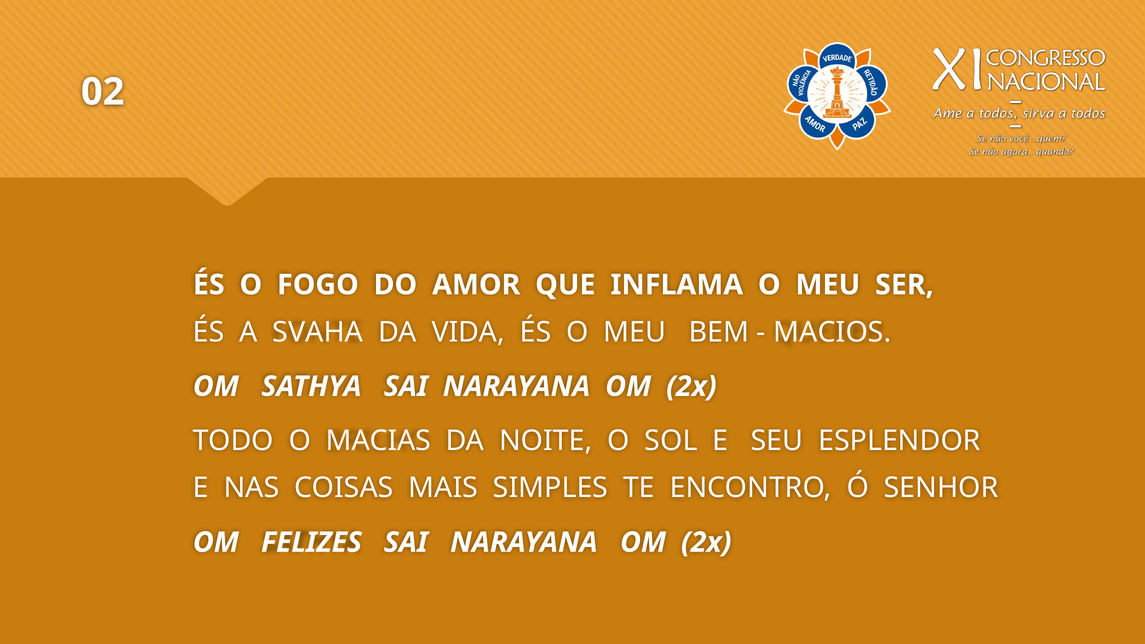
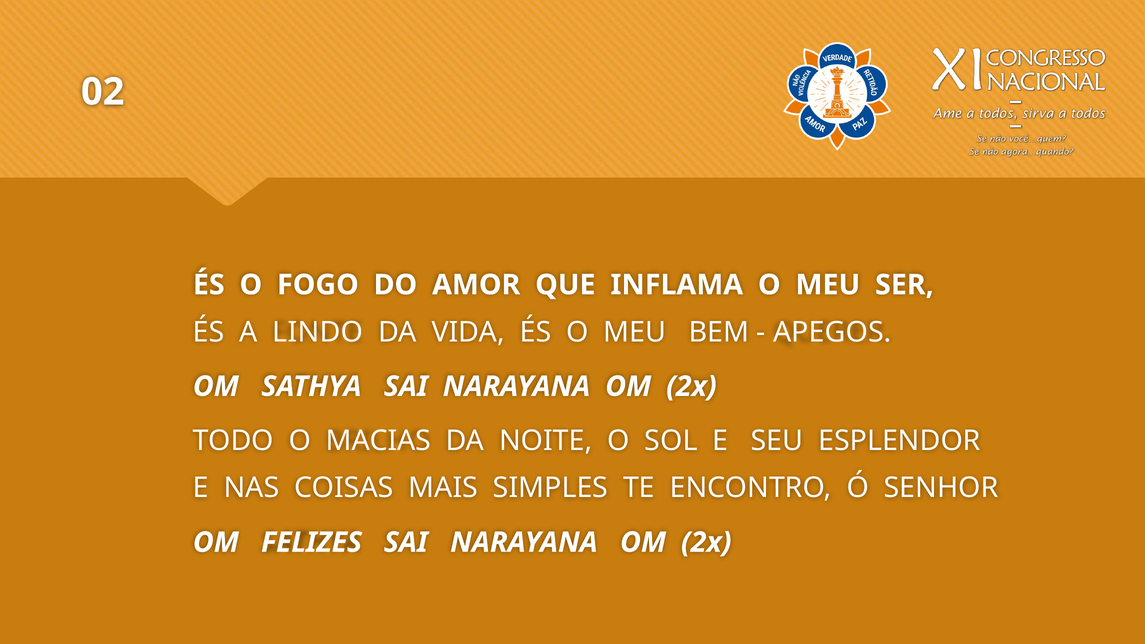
SVAHA: SVAHA -> LINDO
MACIOS: MACIOS -> APEGOS
